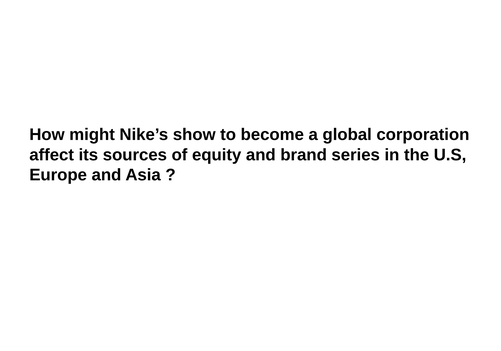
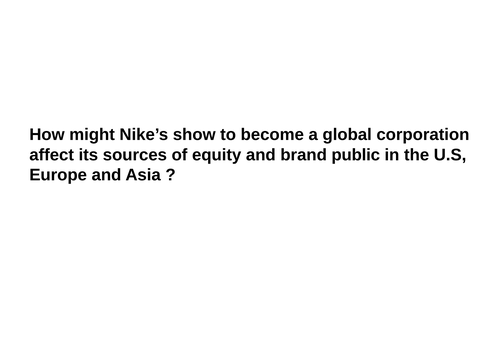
series: series -> public
